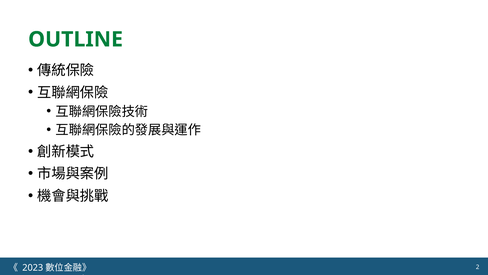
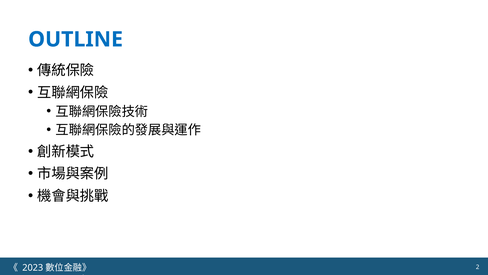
OUTLINE colour: green -> blue
